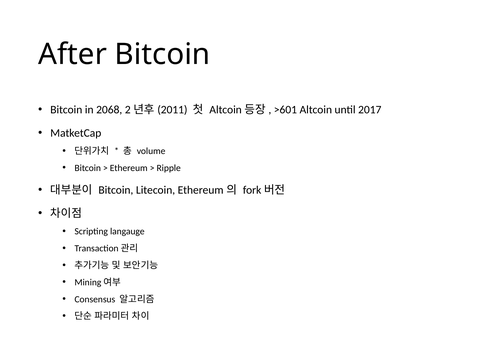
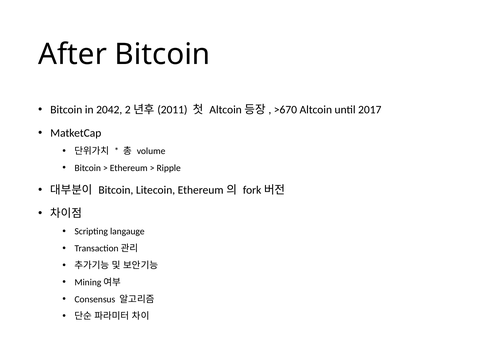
2068: 2068 -> 2042
>601: >601 -> >670
